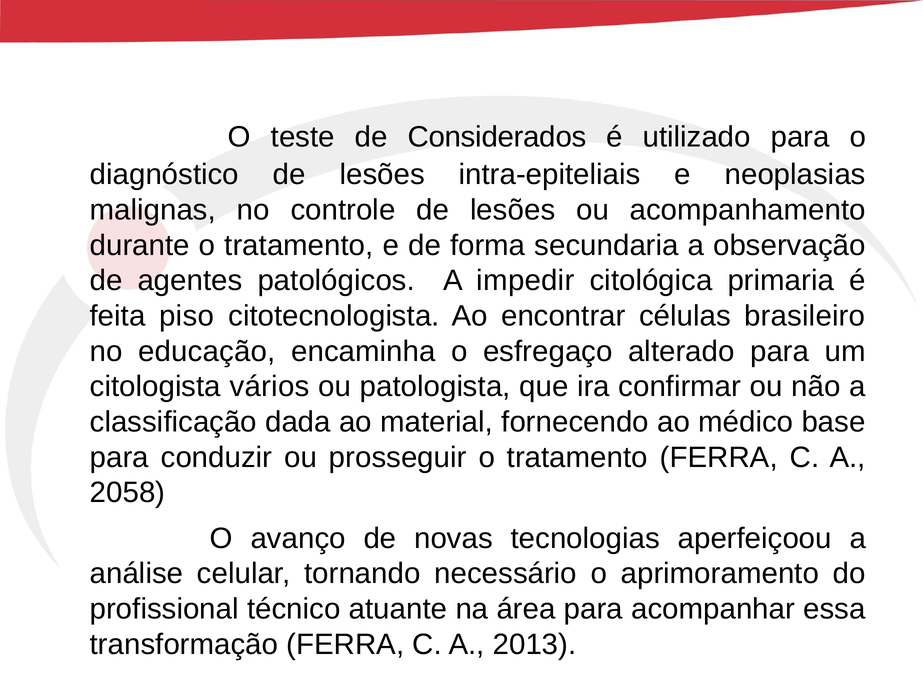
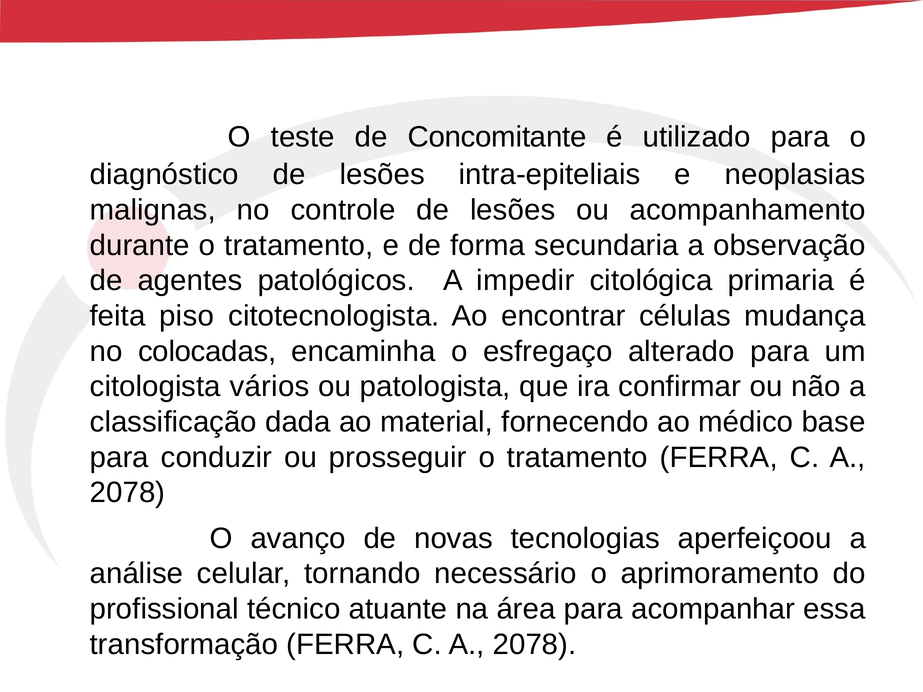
Considerados: Considerados -> Concomitante
brasileiro: brasileiro -> mudança
educação: educação -> colocadas
2058 at (128, 493): 2058 -> 2078
2013 at (534, 645): 2013 -> 2078
